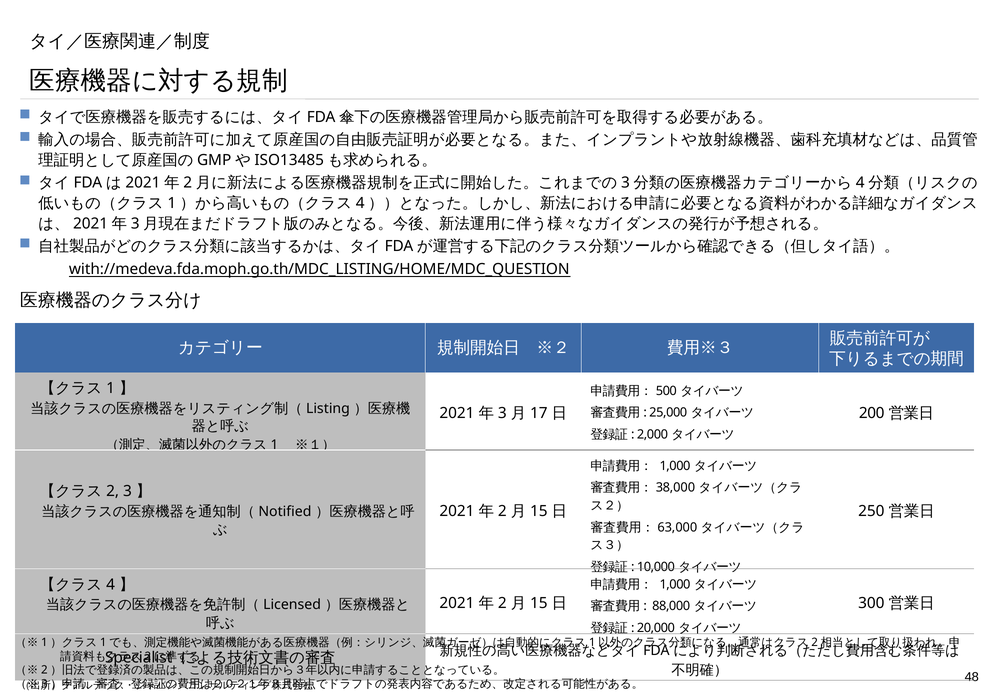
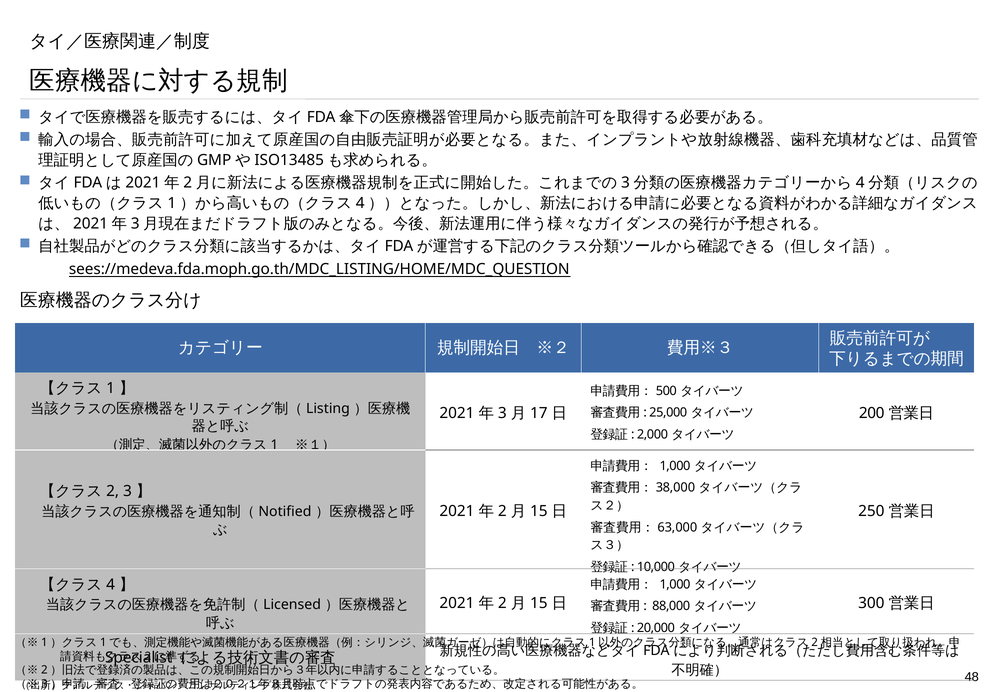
with://medeva.fda.moph.go.th/MDC_LISTING/HOME/MDC_QUESTION: with://medeva.fda.moph.go.th/MDC_LISTING/HOME/MDC_QUESTION -> sees://medeva.fda.moph.go.th/MDC_LISTING/HOME/MDC_QUESTION
